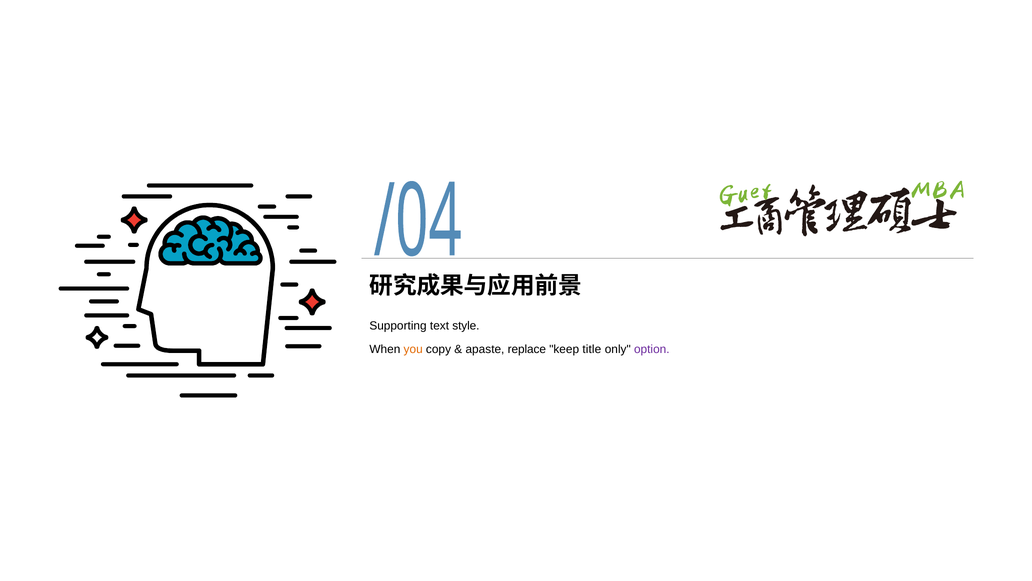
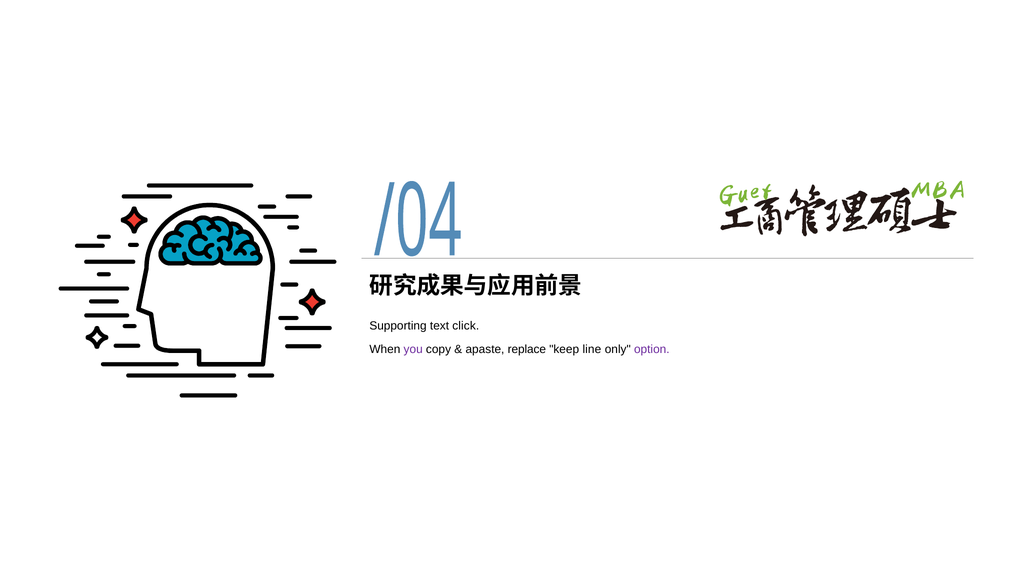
style: style -> click
you colour: orange -> purple
title: title -> line
